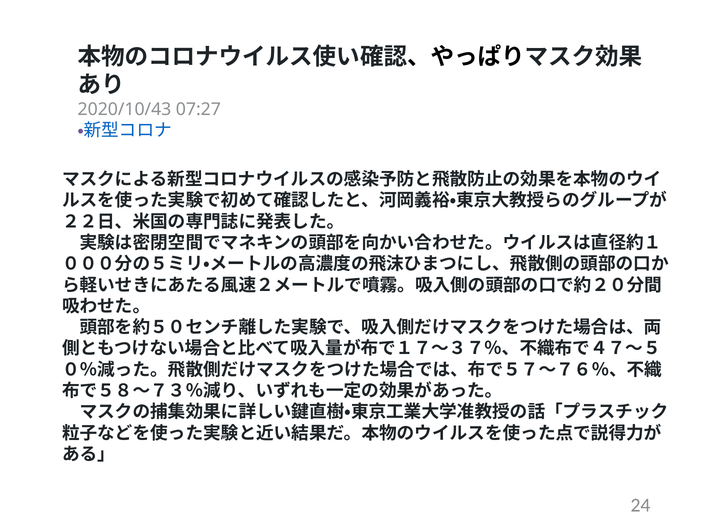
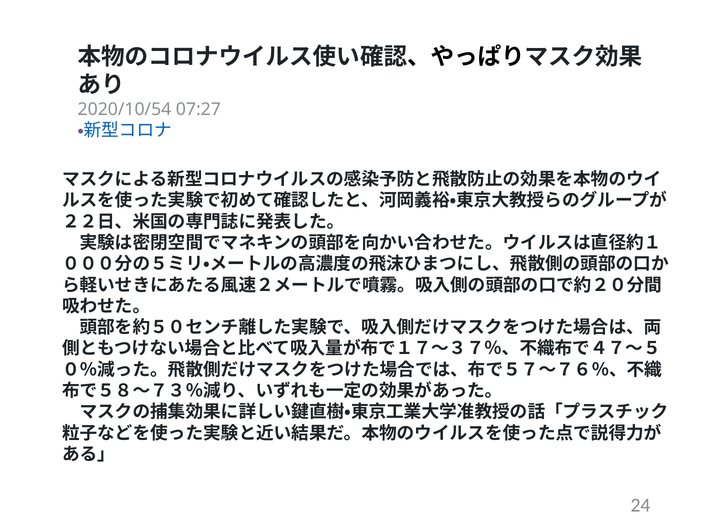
2020/10/43: 2020/10/43 -> 2020/10/54
